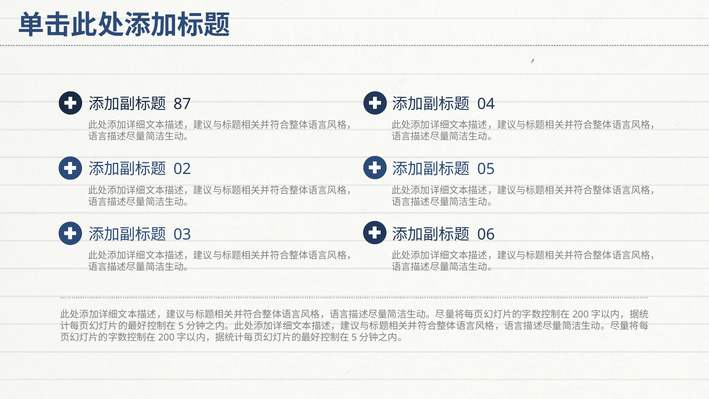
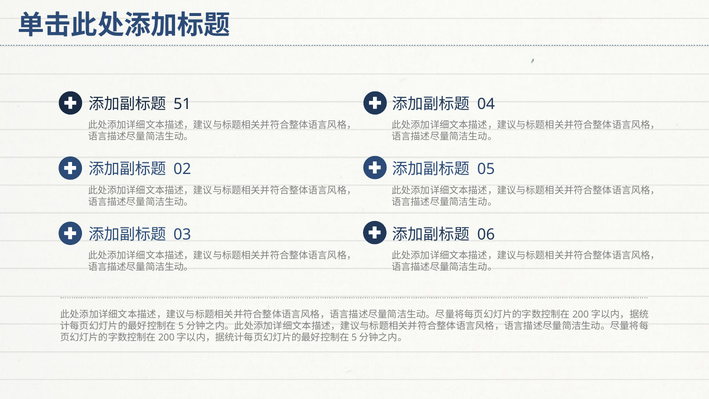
87: 87 -> 51
